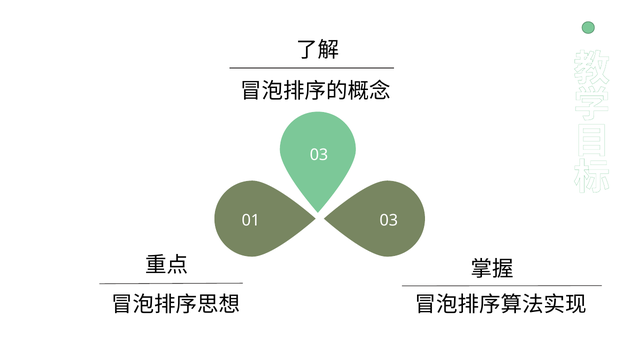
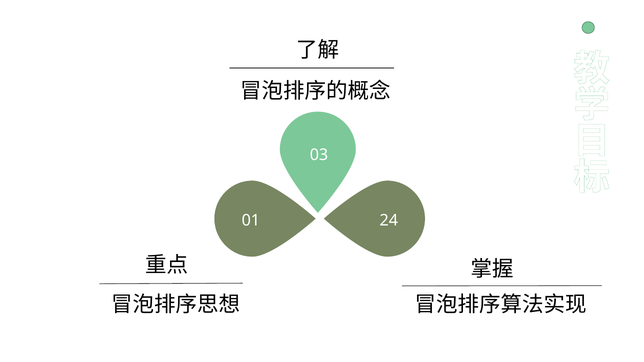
01 03: 03 -> 24
